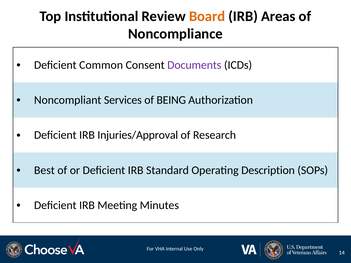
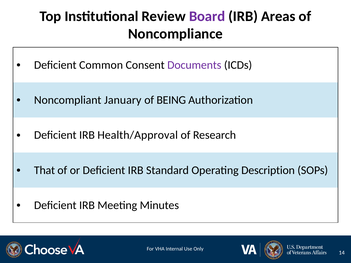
Board colour: orange -> purple
Services: Services -> January
Injuries/Approval: Injuries/Approval -> Health/Approval
Best: Best -> That
